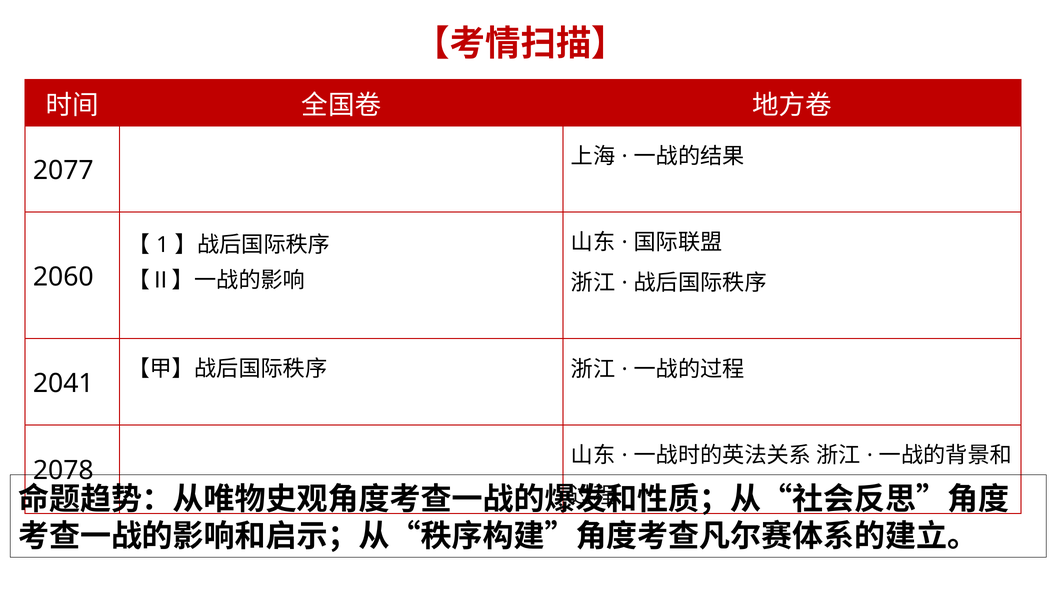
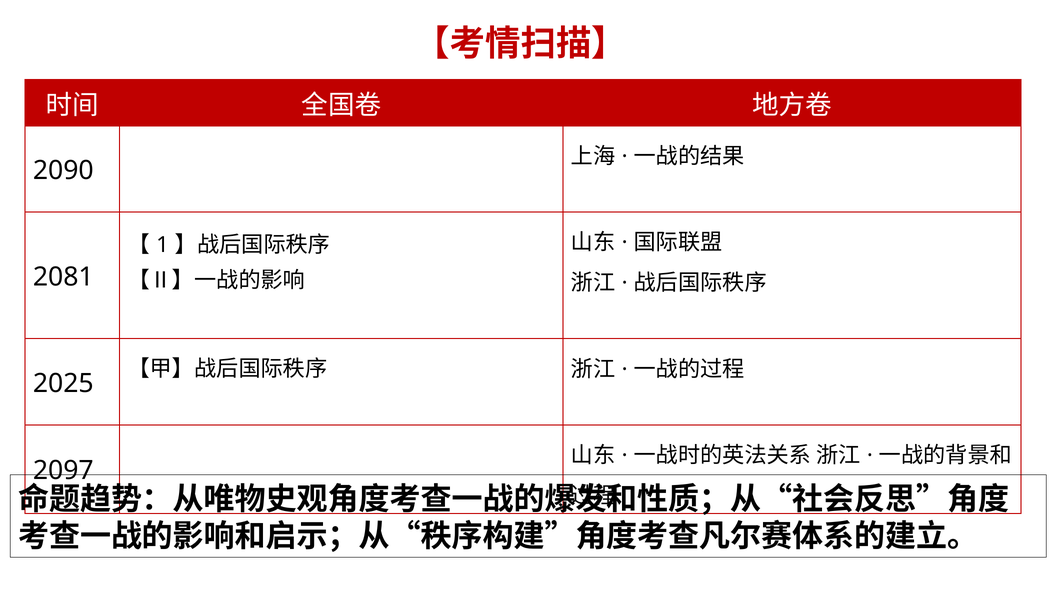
2077: 2077 -> 2090
2060: 2060 -> 2081
2041: 2041 -> 2025
2078: 2078 -> 2097
